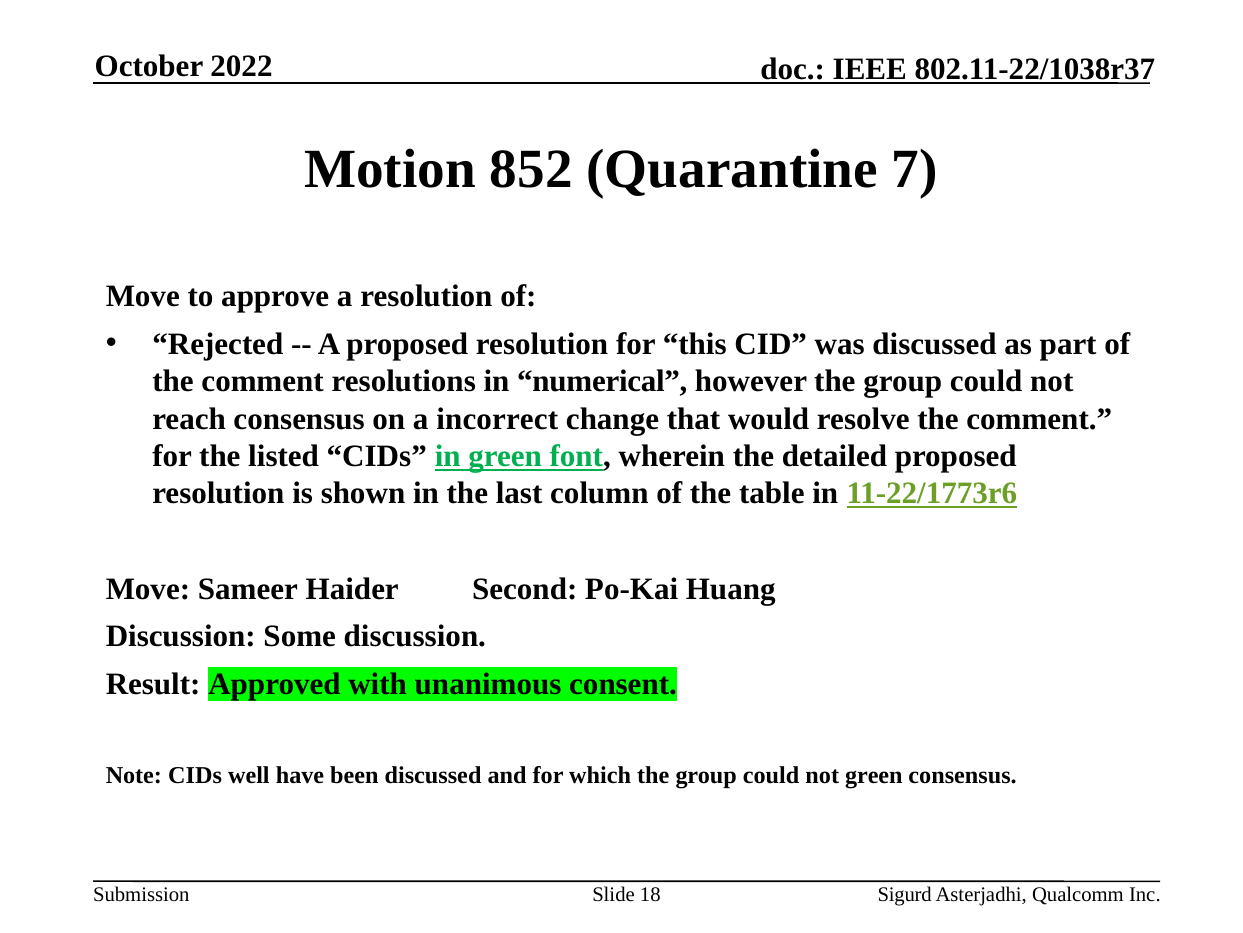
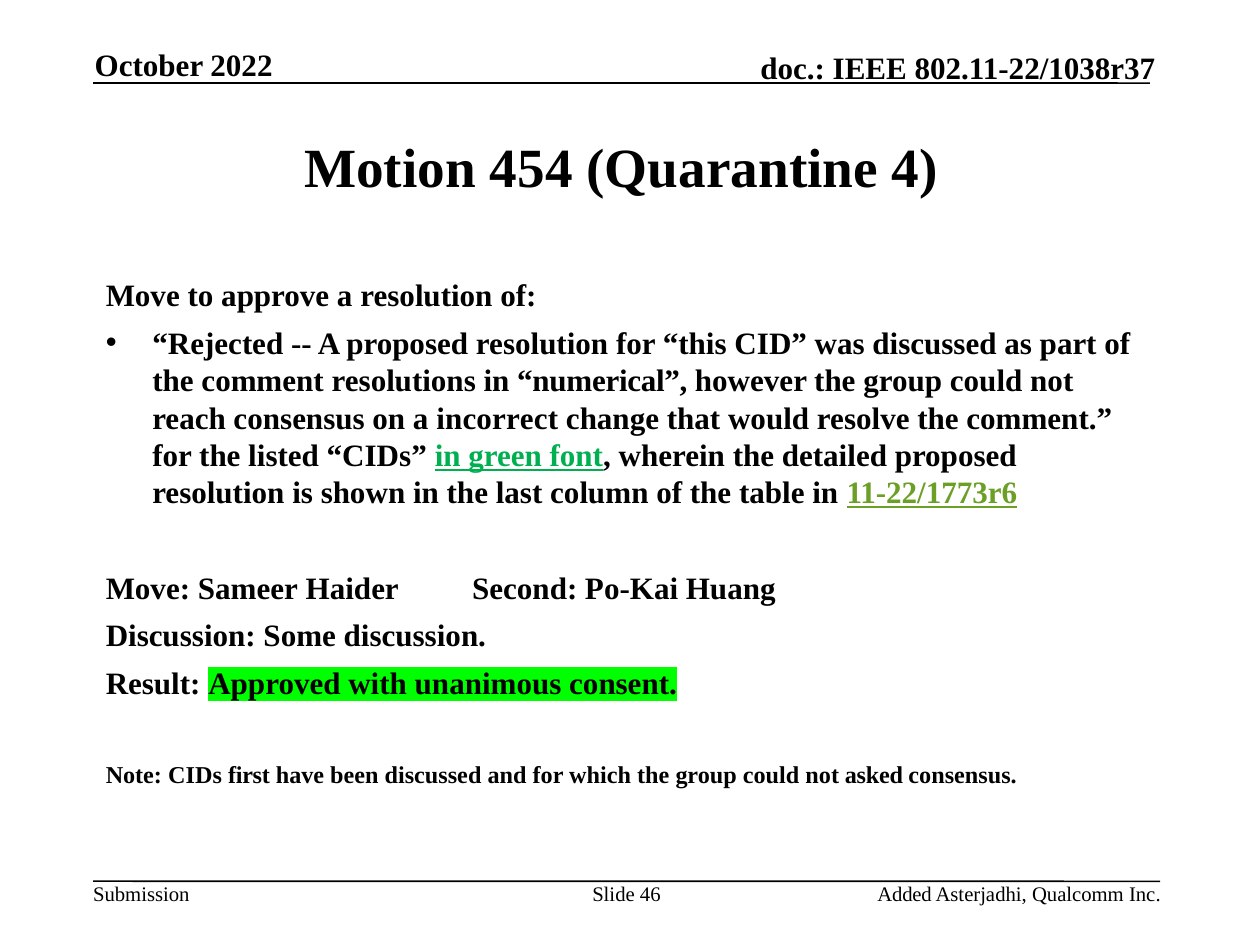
852: 852 -> 454
7: 7 -> 4
well: well -> first
not green: green -> asked
18: 18 -> 46
Sigurd: Sigurd -> Added
